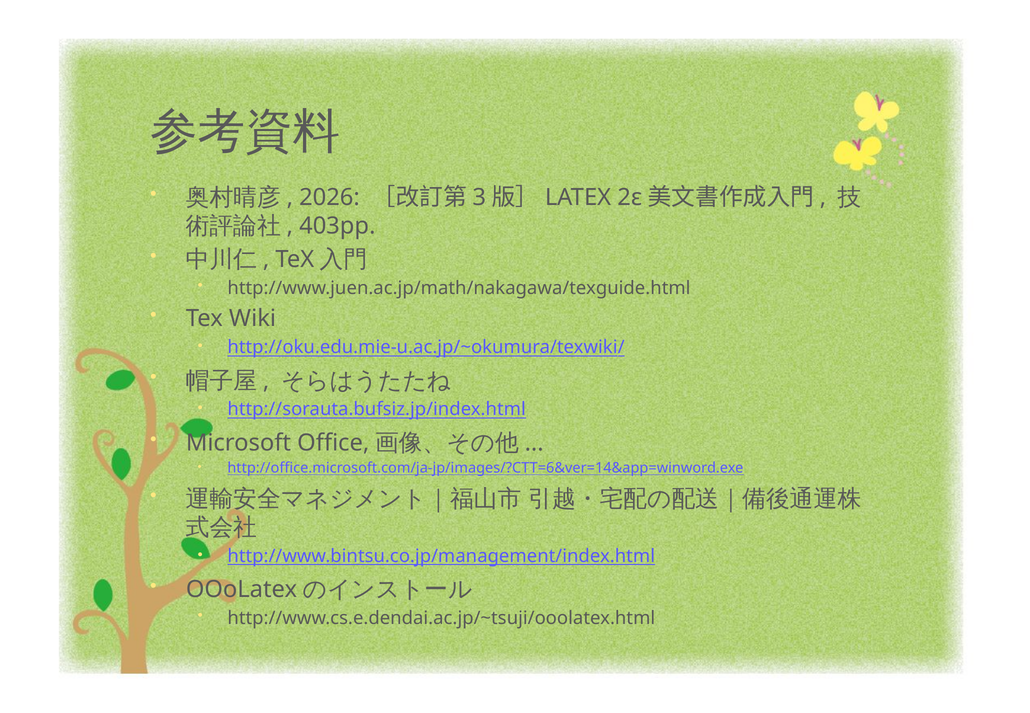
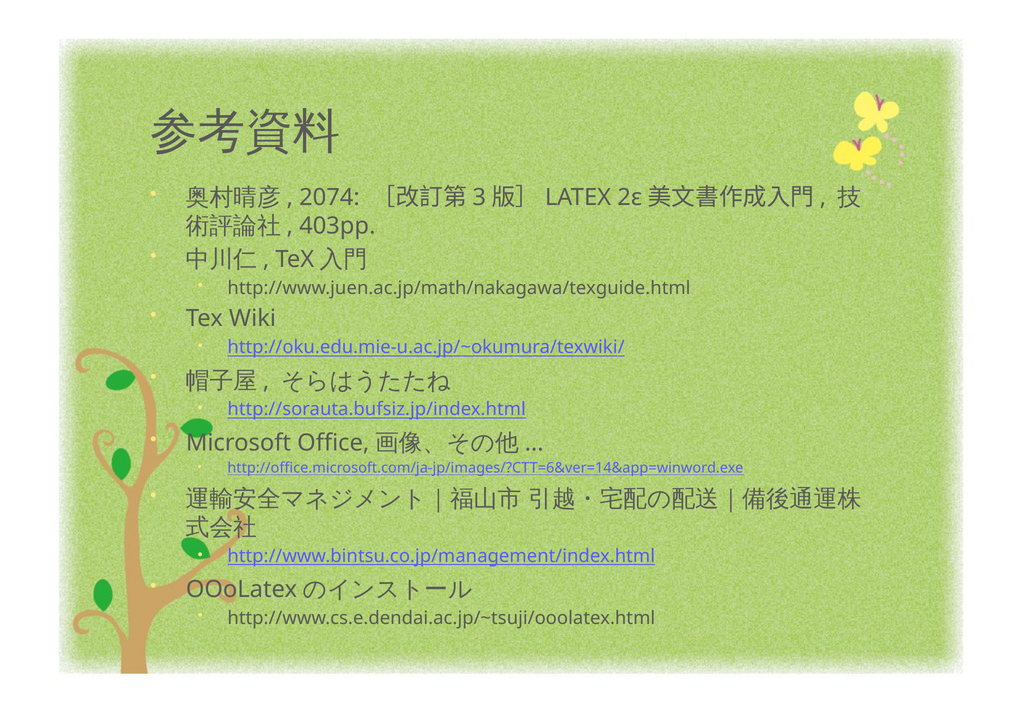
2026: 2026 -> 2074
